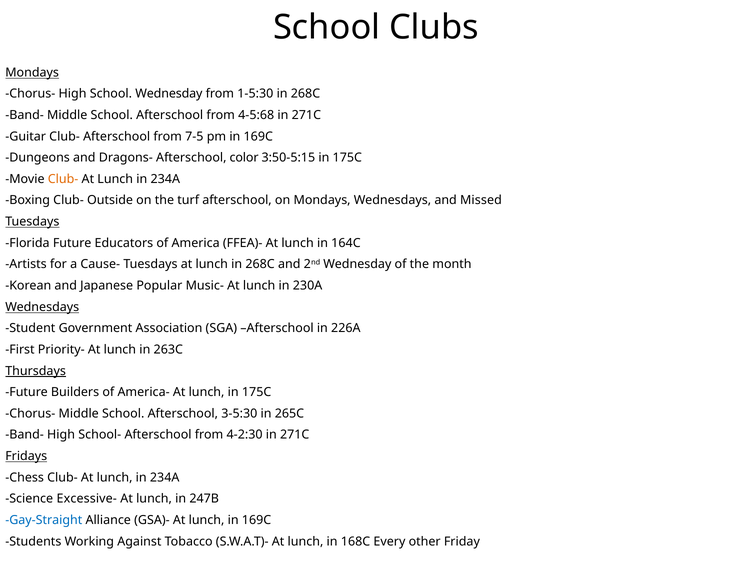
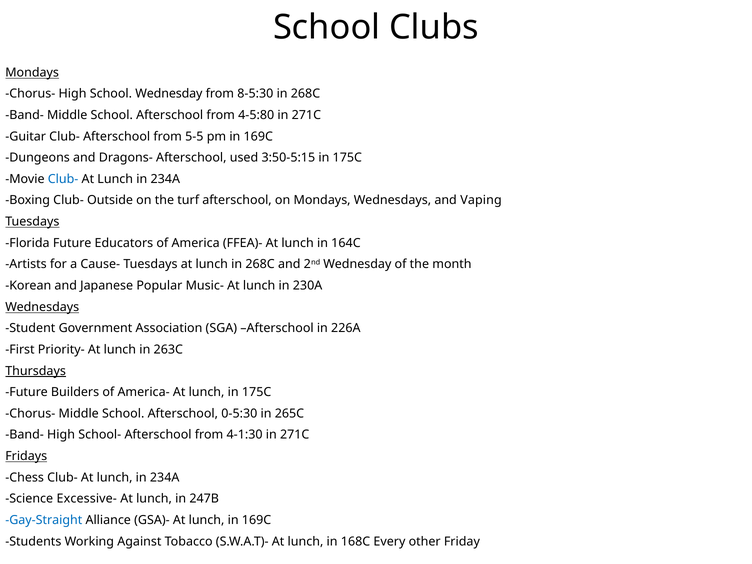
1-5:30: 1-5:30 -> 8-5:30
4-5:68: 4-5:68 -> 4-5:80
7-5: 7-5 -> 5-5
color: color -> used
Club- at (63, 179) colour: orange -> blue
Missed: Missed -> Vaping
3-5:30: 3-5:30 -> 0-5:30
4-2:30: 4-2:30 -> 4-1:30
